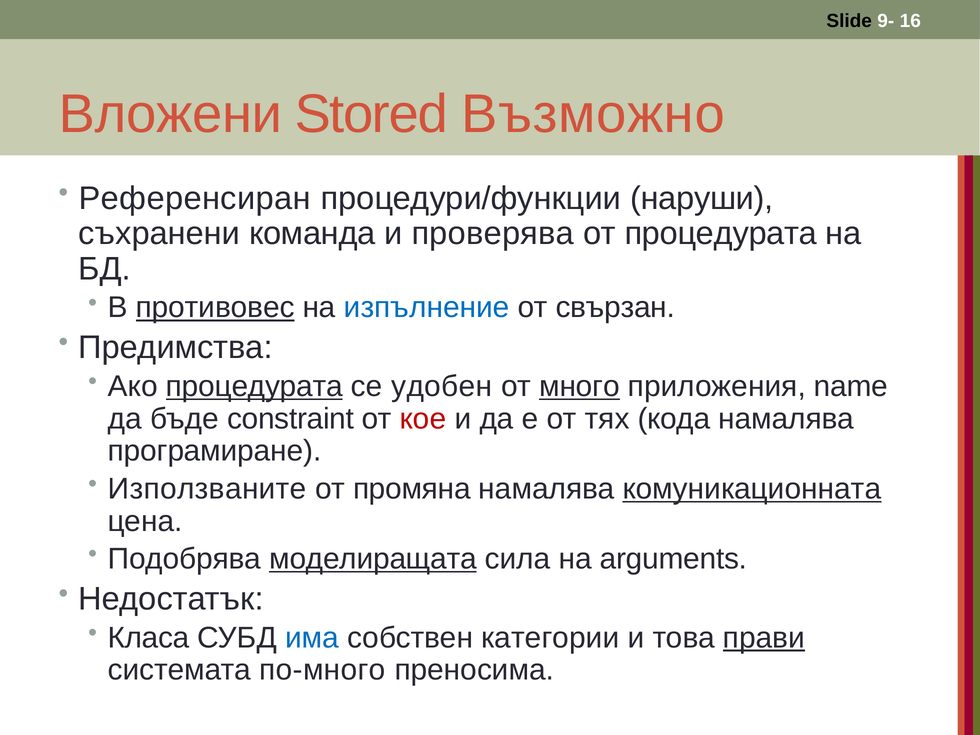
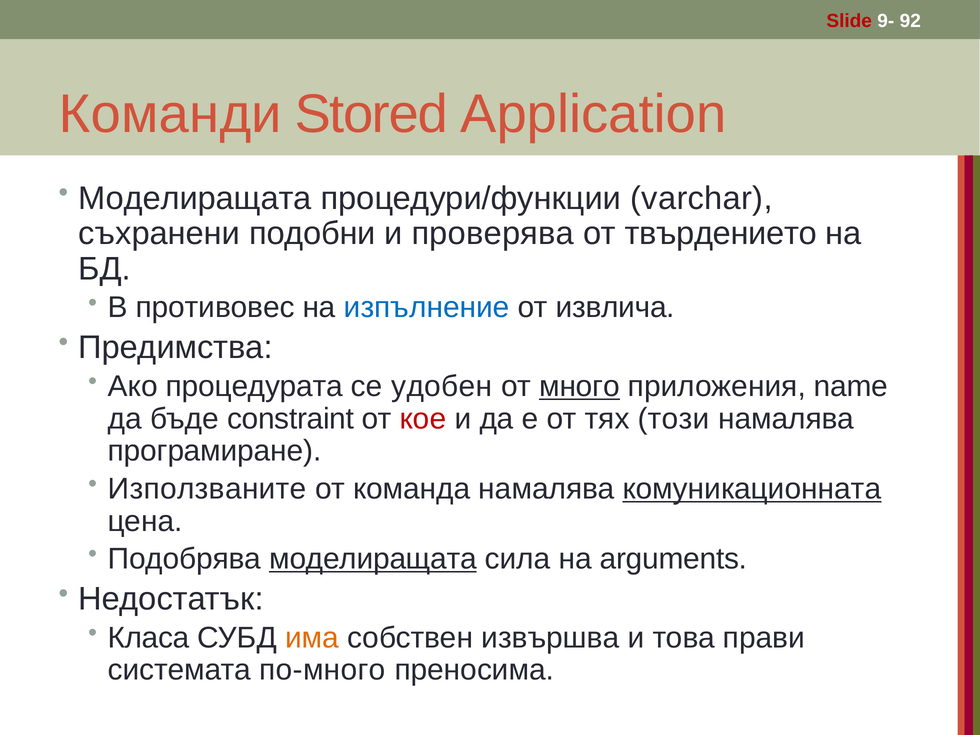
Slide colour: black -> red
16: 16 -> 92
Вложени: Вложени -> Команди
Възможно: Възможно -> Application
Референсиран at (195, 198): Референсиран -> Моделиращата
наруши: наруши -> varchar
команда: команда -> подобни
от процедурата: процедурата -> твърдението
противовес underline: present -> none
свързан: свързан -> извлича
процедурата at (254, 386) underline: present -> none
кода: кода -> този
промяна: промяна -> команда
има colour: blue -> orange
категории: категории -> извършва
прави underline: present -> none
